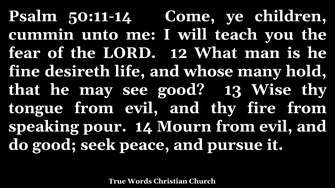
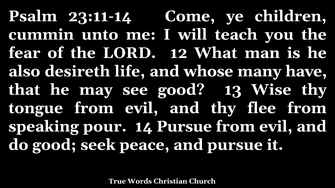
50:11-14: 50:11-14 -> 23:11-14
fine: fine -> also
hold: hold -> have
fire: fire -> flee
14 Mourn: Mourn -> Pursue
